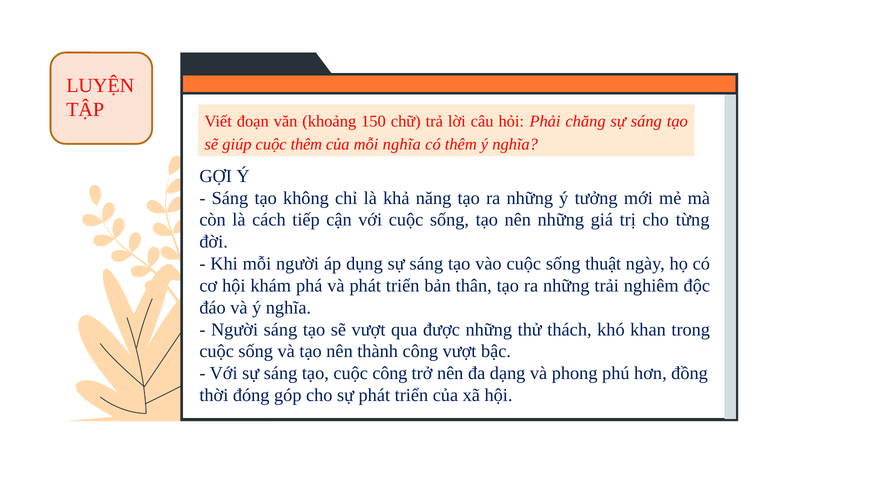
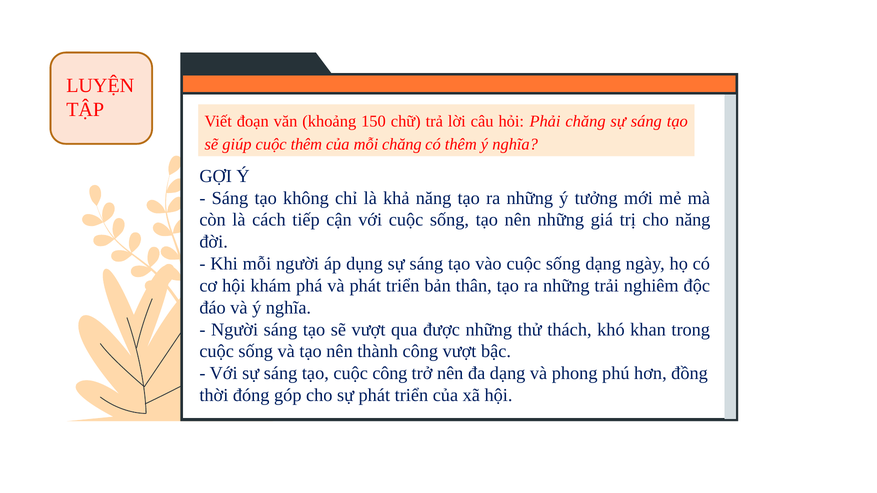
mỗi nghĩa: nghĩa -> chăng
cho từng: từng -> năng
sống thuật: thuật -> dạng
